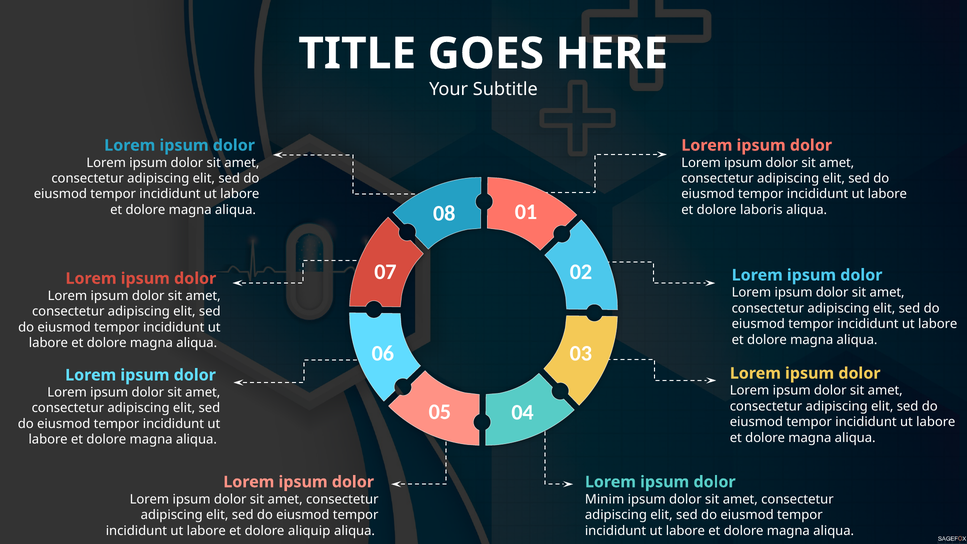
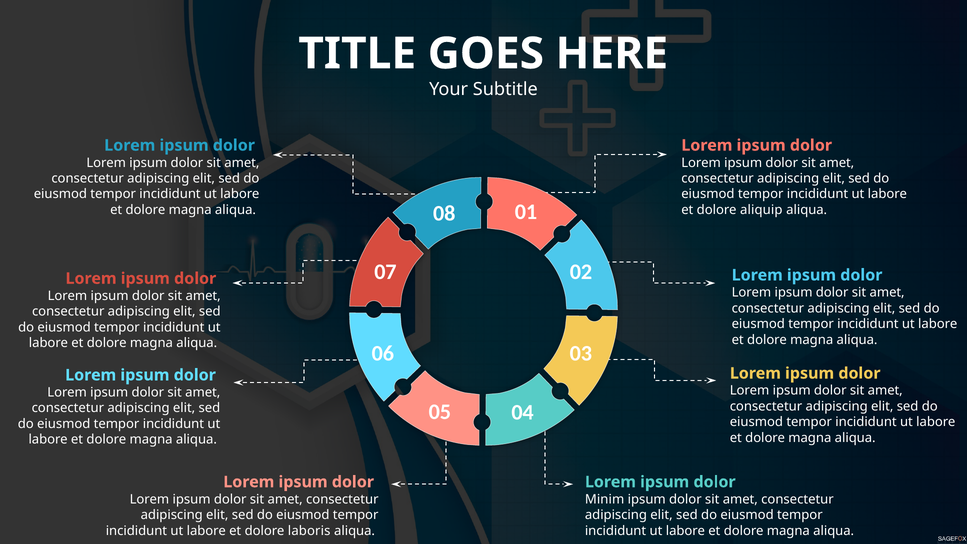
laboris: laboris -> aliquip
aliquip: aliquip -> laboris
